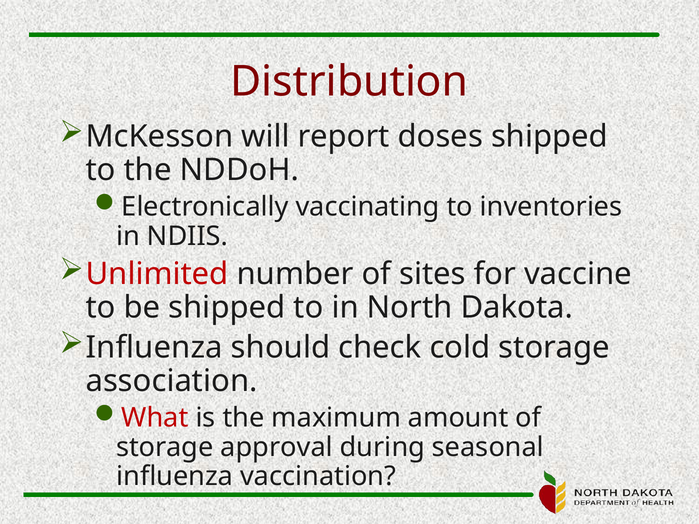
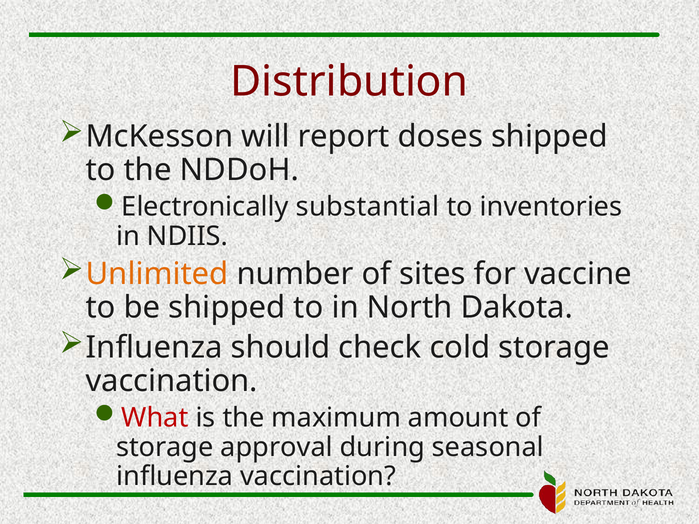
vaccinating: vaccinating -> substantial
Unlimited colour: red -> orange
association at (172, 381): association -> vaccination
